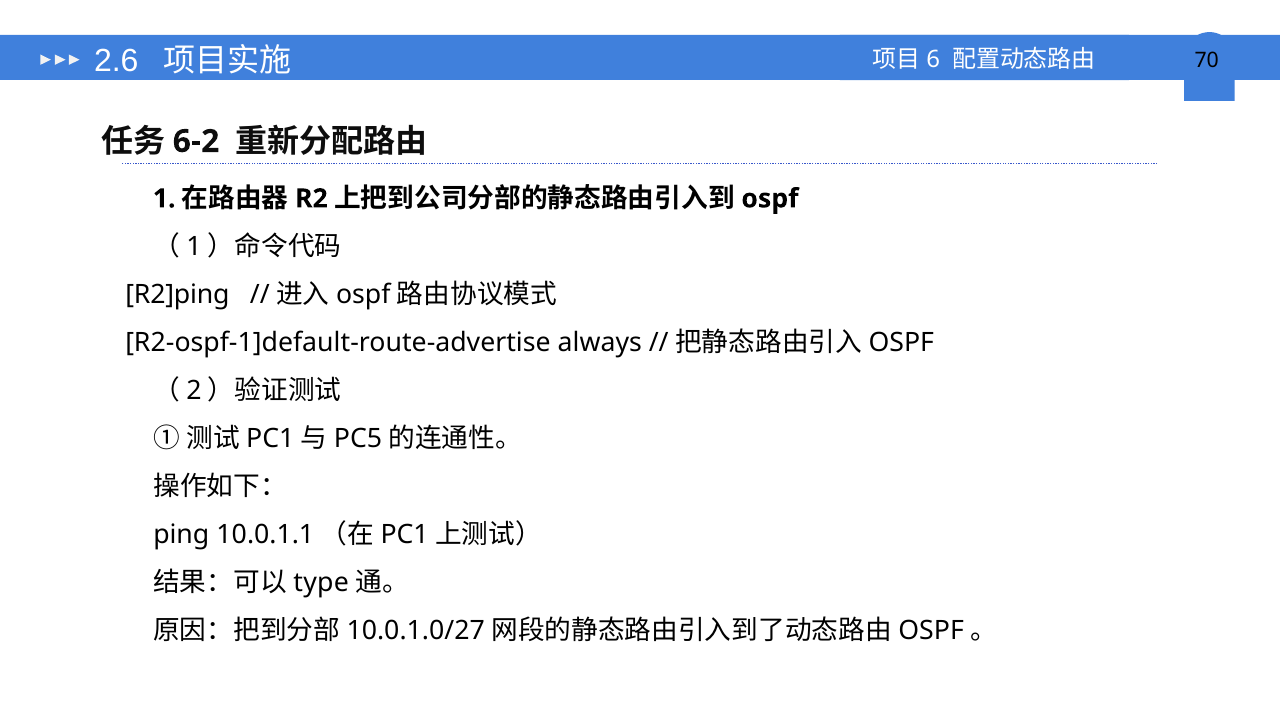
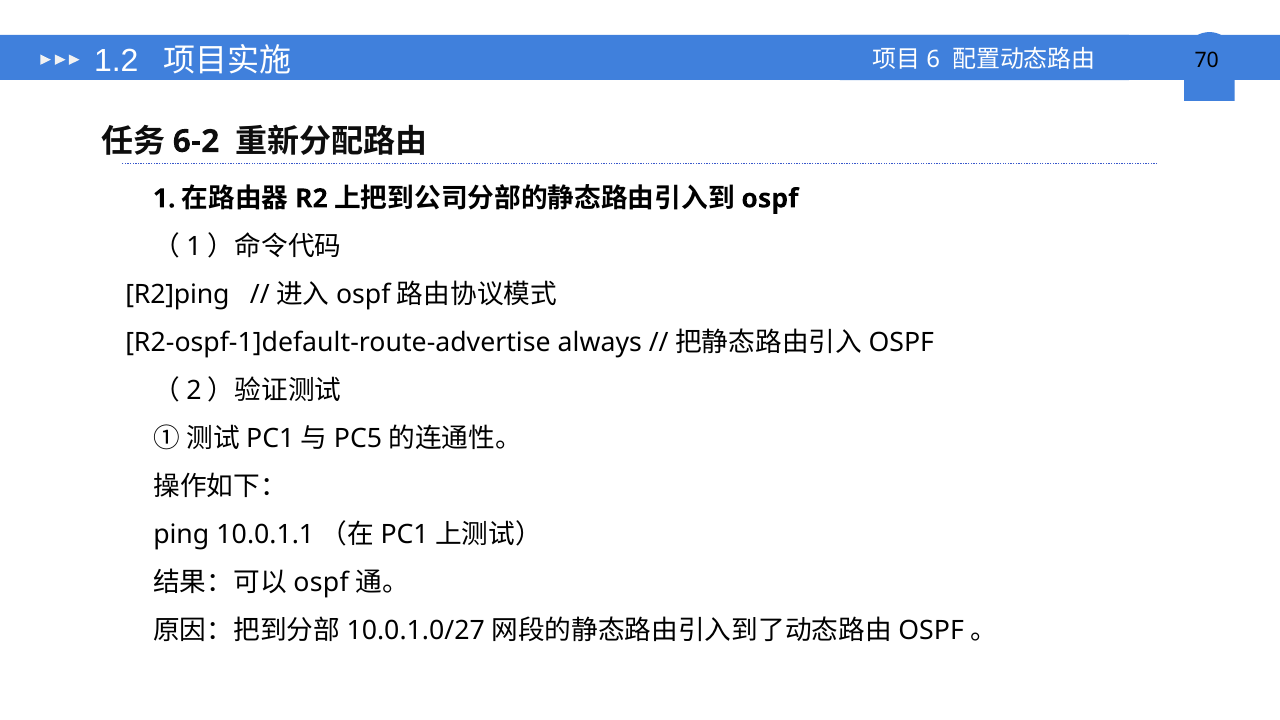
2.6: 2.6 -> 1.2
type at (321, 582): type -> ospf
